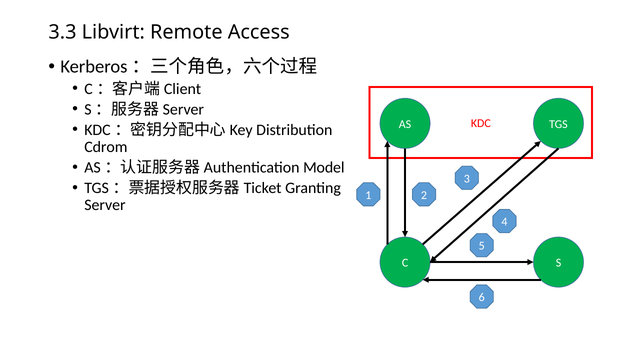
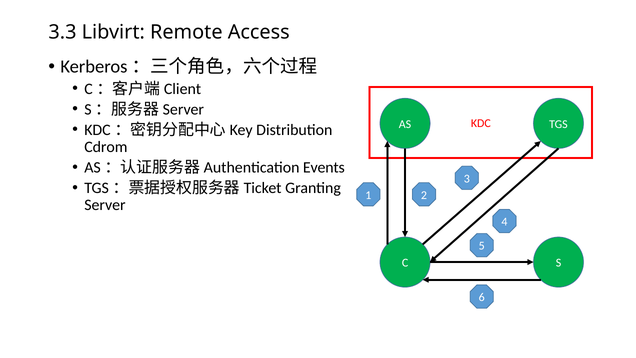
Model: Model -> Events
